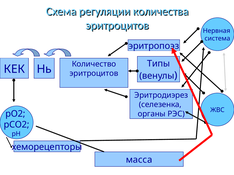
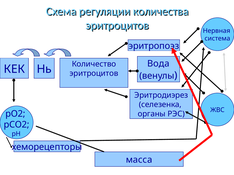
Типы: Типы -> Вода
